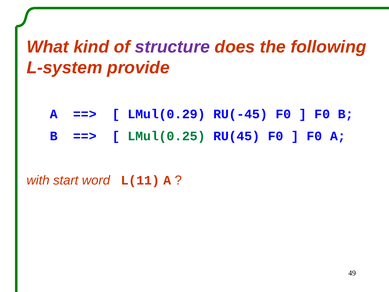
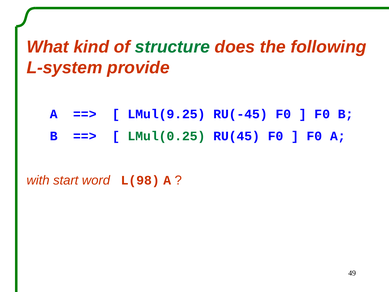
structure colour: purple -> green
LMul(0.29: LMul(0.29 -> LMul(9.25
L(11: L(11 -> L(98
